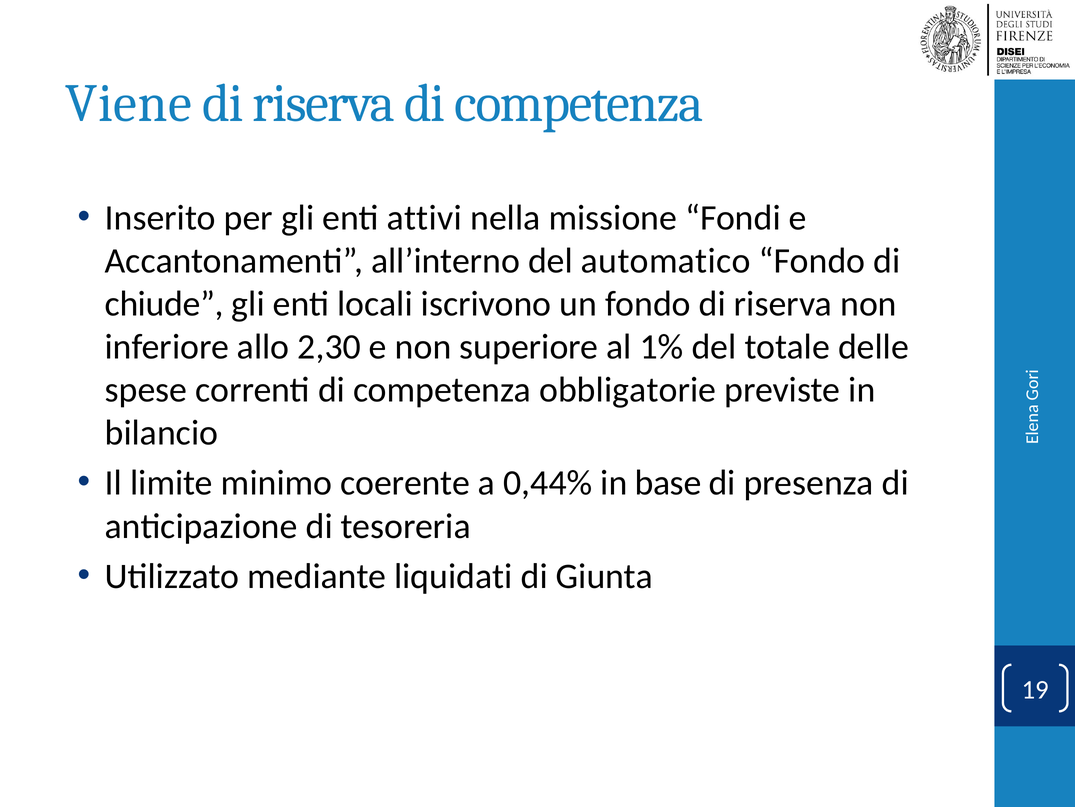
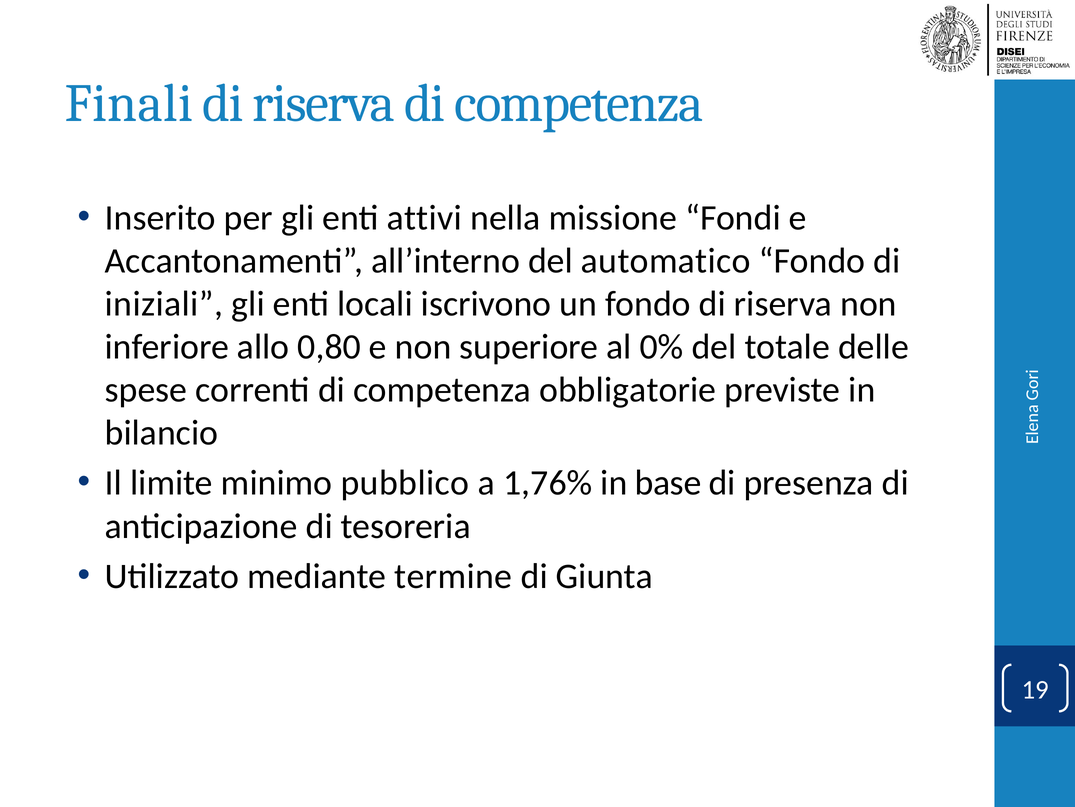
Viene: Viene -> Finali
chiude: chiude -> iniziali
2,30: 2,30 -> 0,80
1%: 1% -> 0%
coerente: coerente -> pubblico
0,44%: 0,44% -> 1,76%
liquidati: liquidati -> termine
